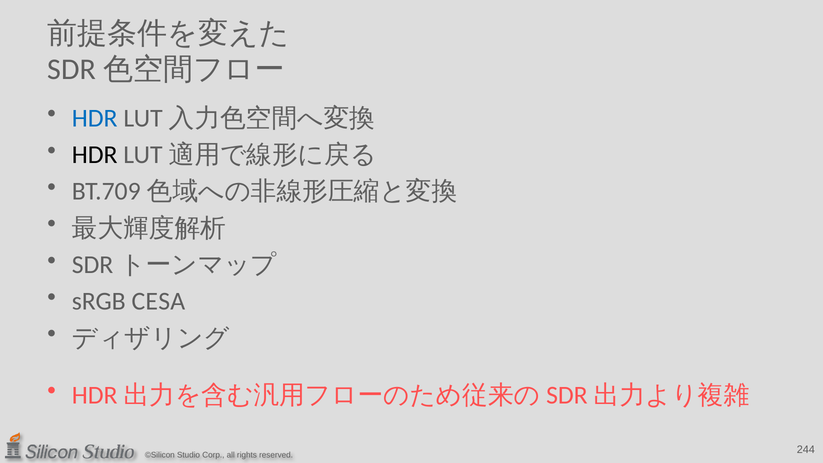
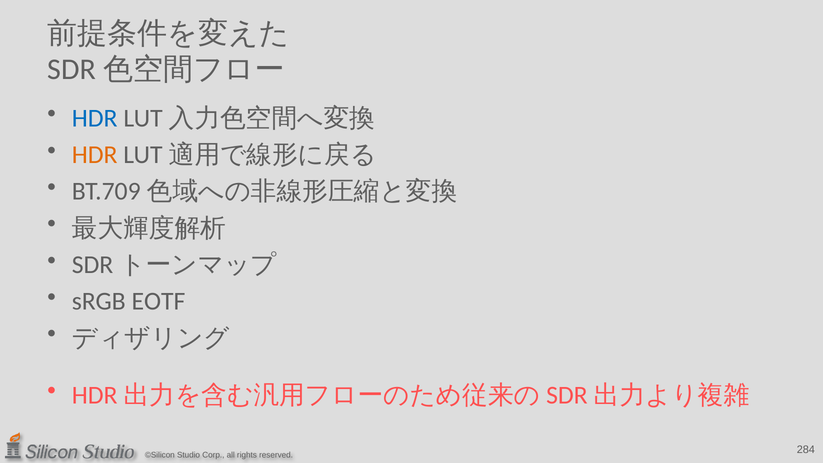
HDR at (95, 155) colour: black -> orange
CESA: CESA -> EOTF
244: 244 -> 284
